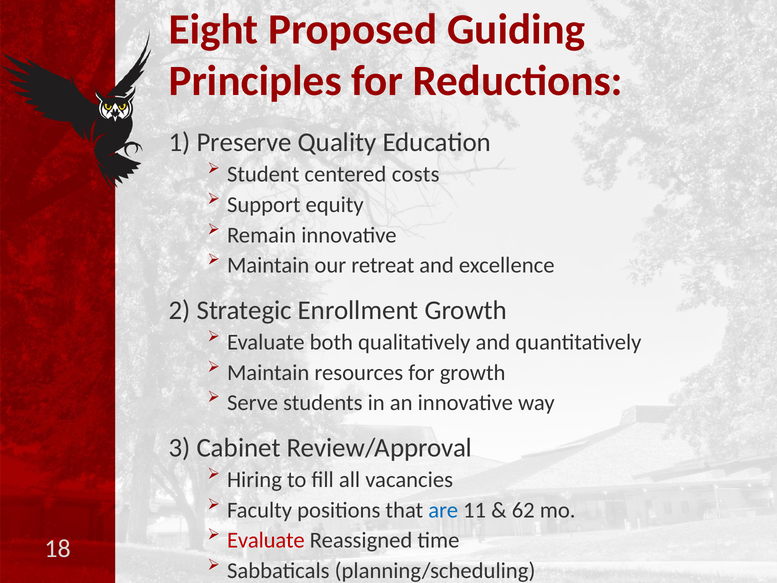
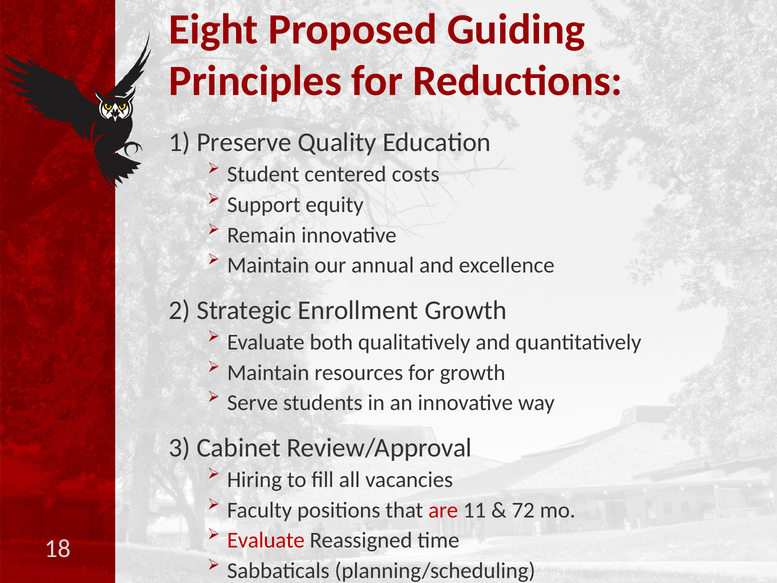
retreat: retreat -> annual
are colour: blue -> red
62: 62 -> 72
